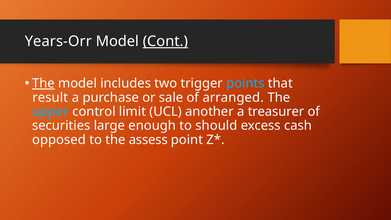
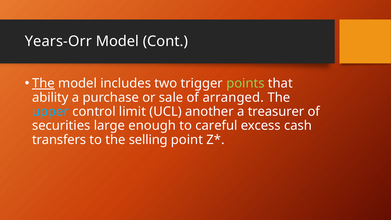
Cont underline: present -> none
points colour: light blue -> light green
result: result -> ability
should: should -> careful
opposed: opposed -> transfers
assess: assess -> selling
